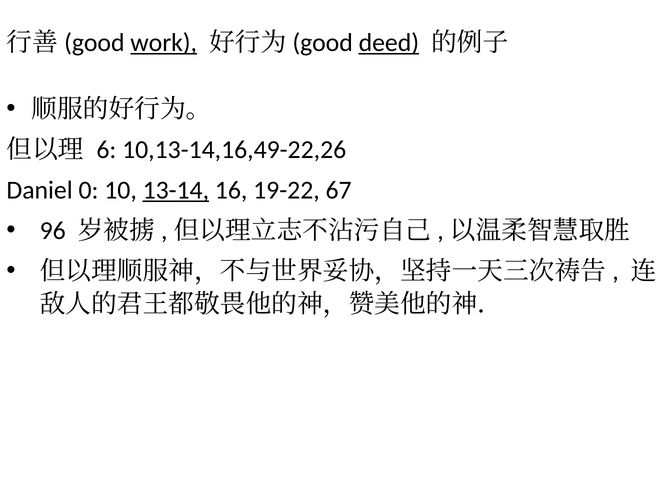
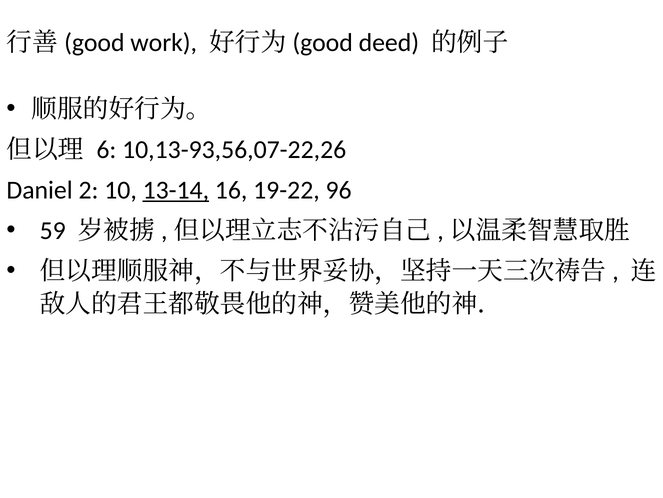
work underline: present -> none
deed underline: present -> none
10,13-14,16,49-22,26: 10,13-14,16,49-22,26 -> 10,13-93,56,07-22,26
0: 0 -> 2
67: 67 -> 96
96: 96 -> 59
